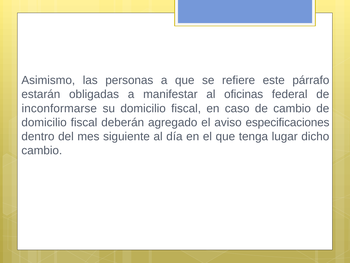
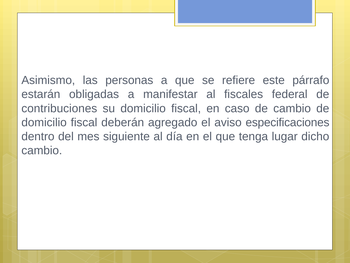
oficinas: oficinas -> fiscales
inconformarse: inconformarse -> contribuciones
